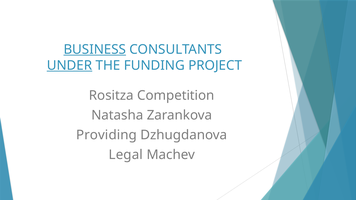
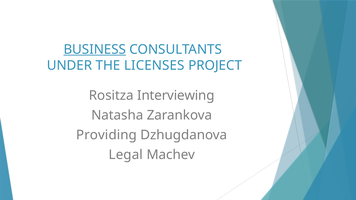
UNDER underline: present -> none
FUNDING: FUNDING -> LICENSES
Competition: Competition -> Interviewing
